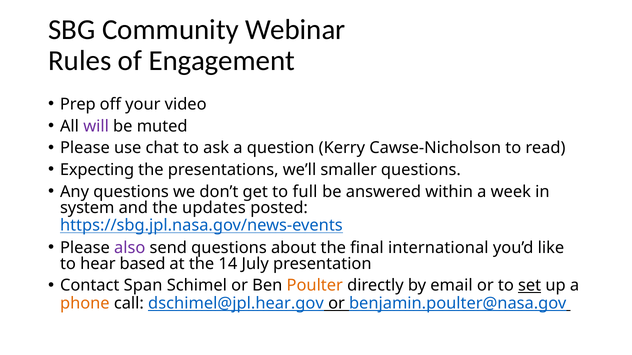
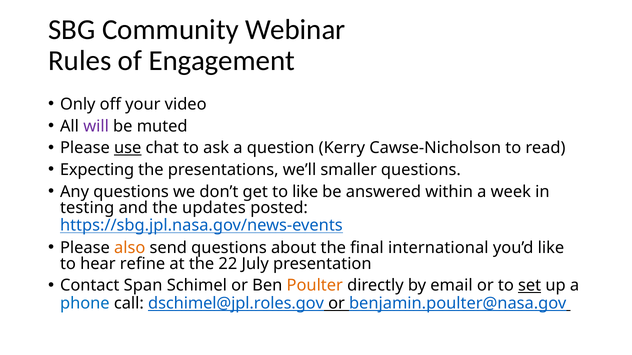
Prep: Prep -> Only
use underline: none -> present
to full: full -> like
system: system -> testing
also colour: purple -> orange
based: based -> refine
14: 14 -> 22
phone colour: orange -> blue
dschimel@jpl.hear.gov: dschimel@jpl.hear.gov -> dschimel@jpl.roles.gov
